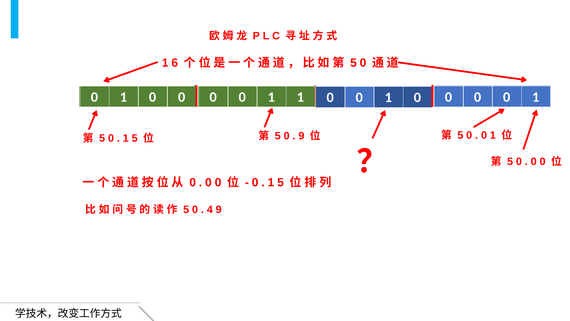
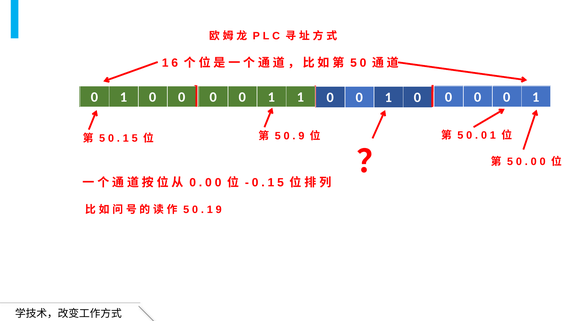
4 at (210, 209): 4 -> 1
